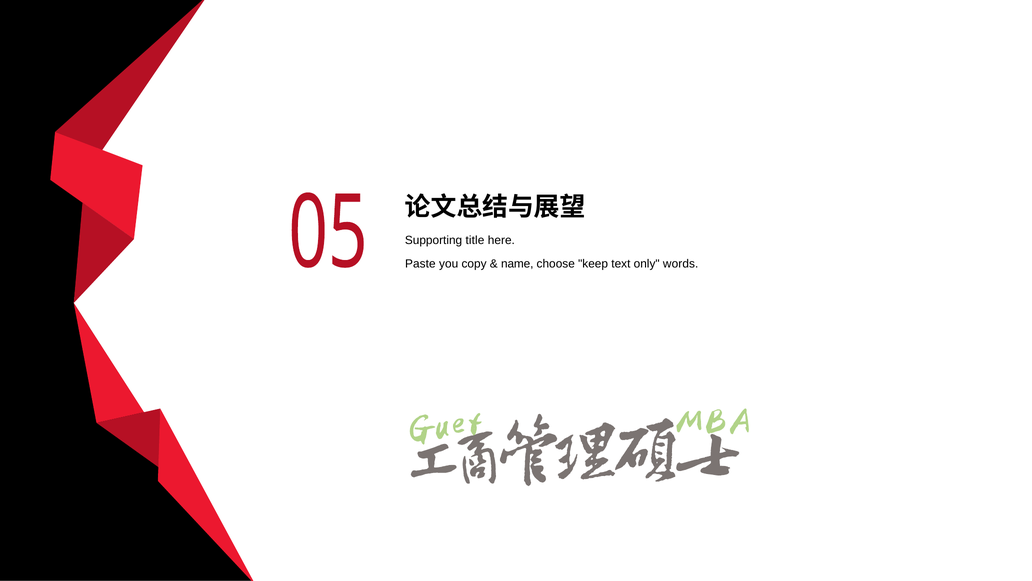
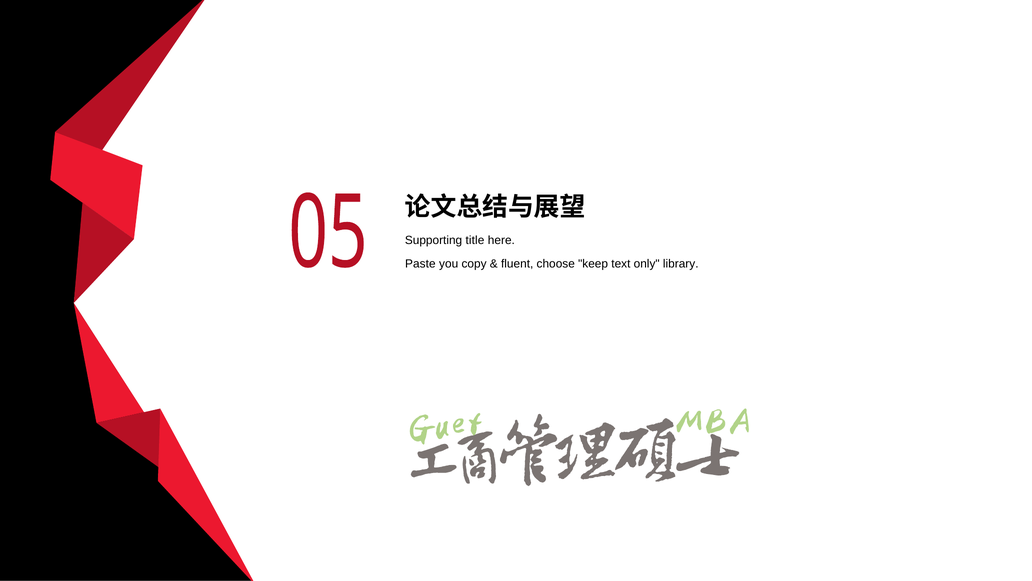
name: name -> fluent
words: words -> library
